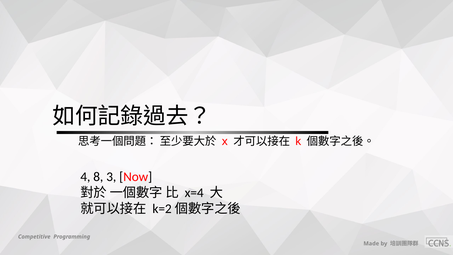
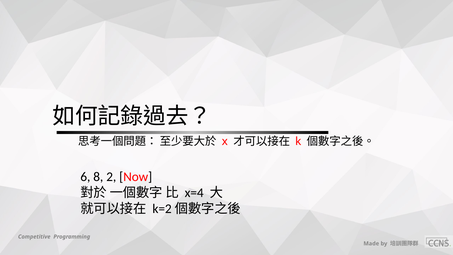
4: 4 -> 6
3: 3 -> 2
